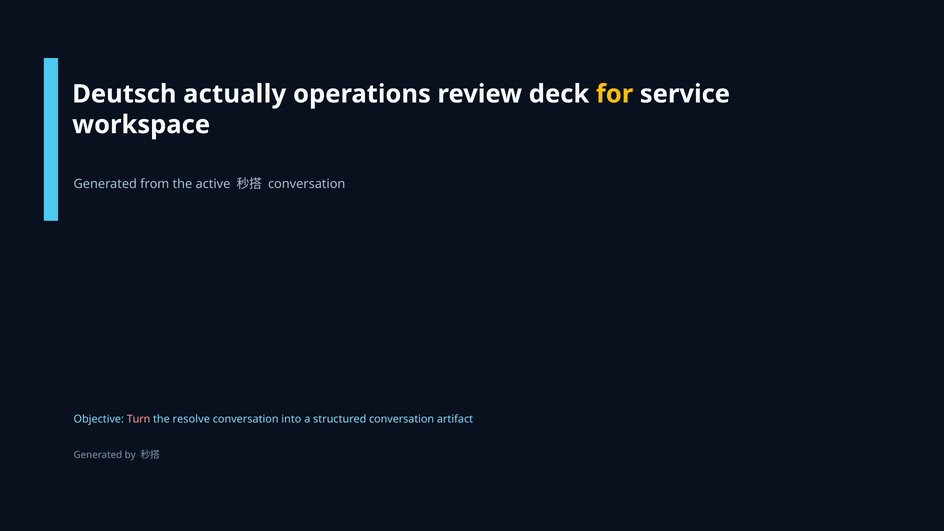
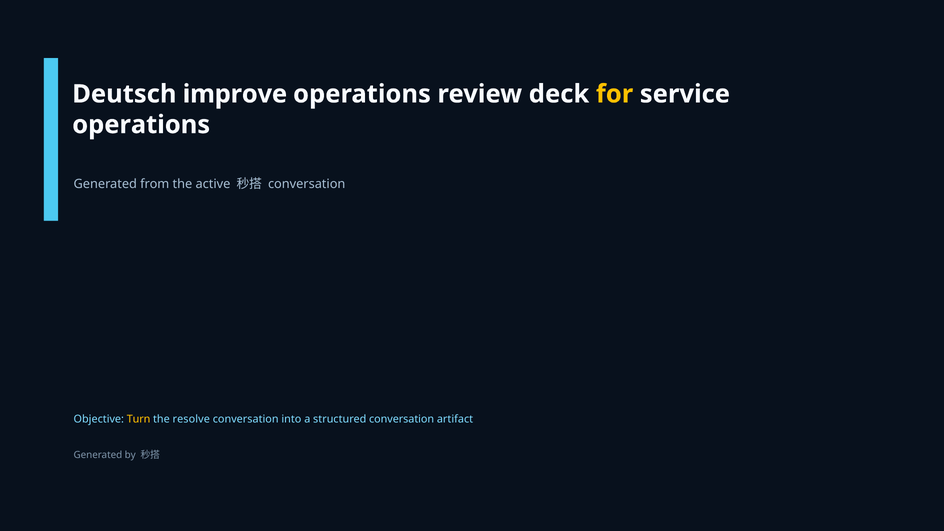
actually: actually -> improve
workspace at (141, 125): workspace -> operations
Turn colour: pink -> yellow
